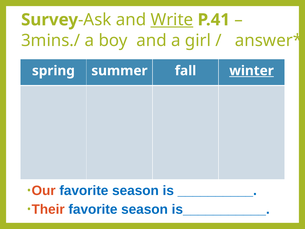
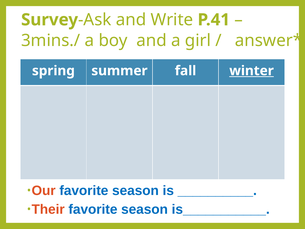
Write underline: present -> none
